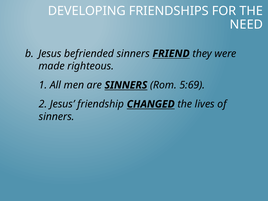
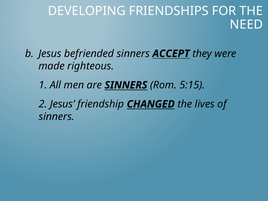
FRIEND: FRIEND -> ACCEPT
5:69: 5:69 -> 5:15
